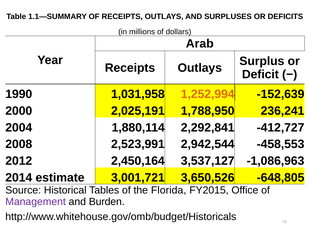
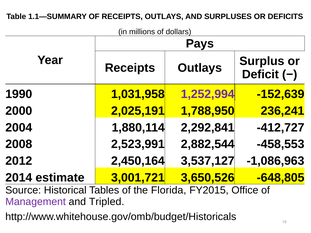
Arab: Arab -> Pays
1,252,994 colour: orange -> purple
2,942,544: 2,942,544 -> 2,882,544
Burden: Burden -> Tripled
